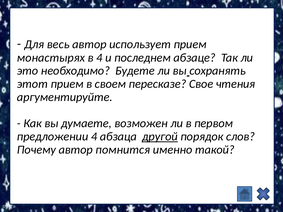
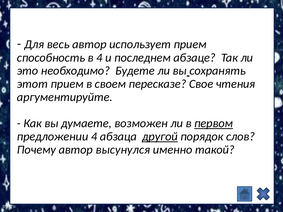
монастырях: монастырях -> способность
первом underline: none -> present
помнится: помнится -> высунулся
